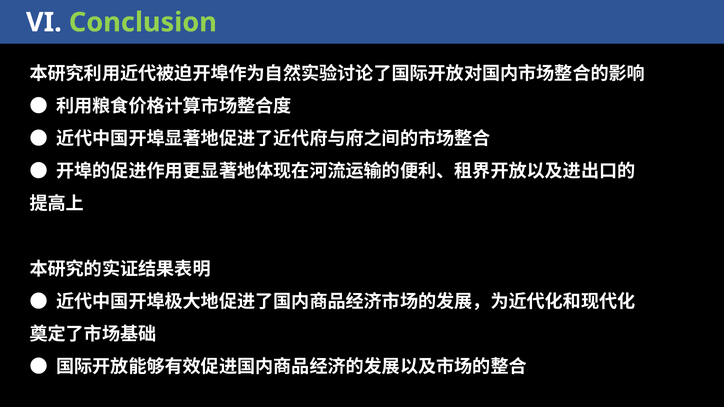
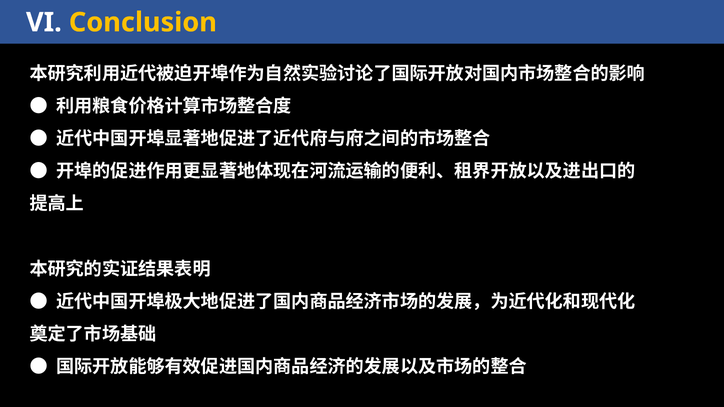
Conclusion colour: light green -> yellow
